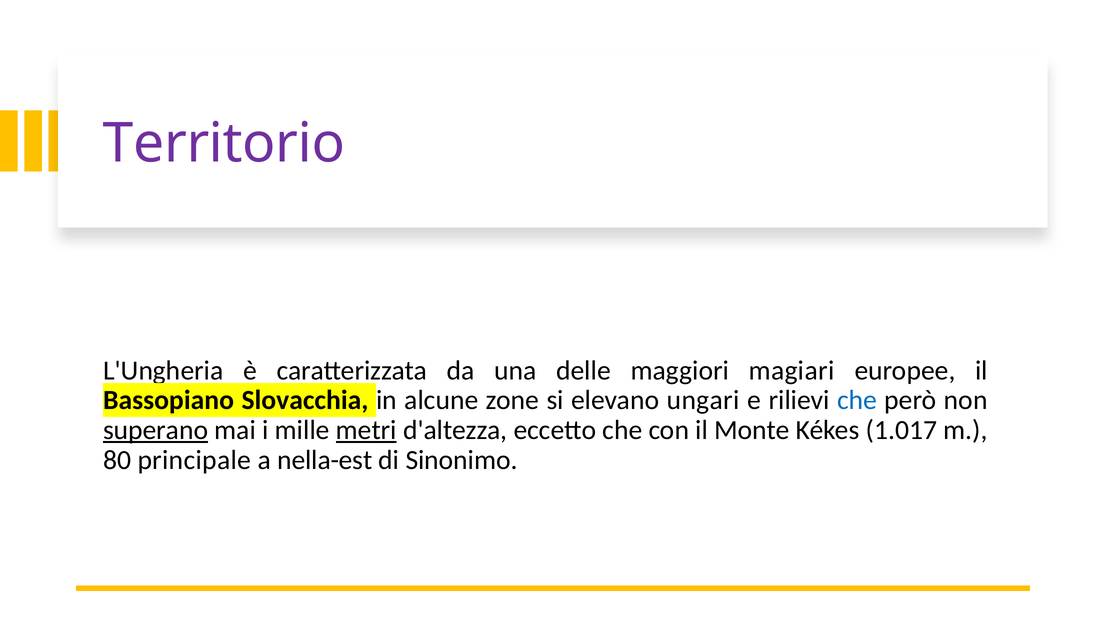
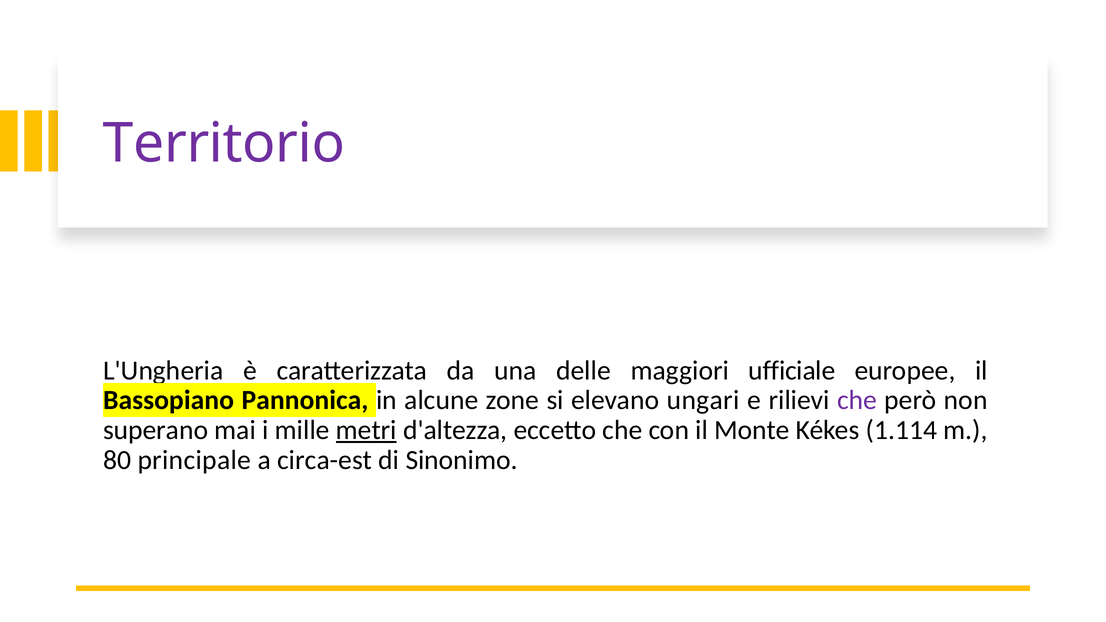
magiari: magiari -> ufficiale
Slovacchia: Slovacchia -> Pannonica
che at (857, 400) colour: blue -> purple
superano underline: present -> none
1.017: 1.017 -> 1.114
nella-est: nella-est -> circa-est
